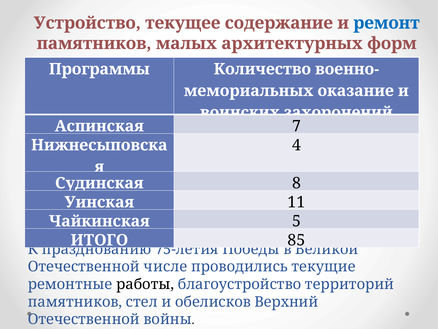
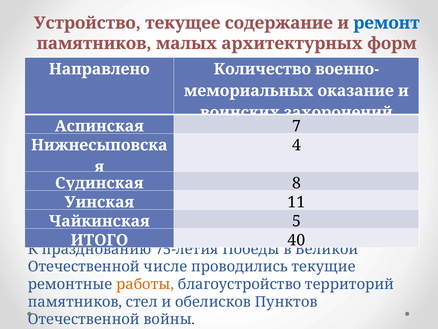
Программы: Программы -> Направлено
85: 85 -> 40
работы colour: black -> orange
Верхний: Верхний -> Пунктов
